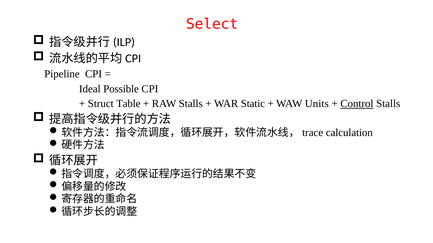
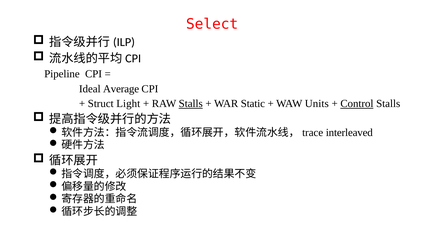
Possible: Possible -> Average
Table: Table -> Light
Stalls at (191, 104) underline: none -> present
calculation: calculation -> interleaved
